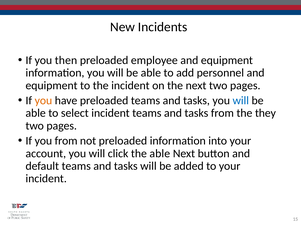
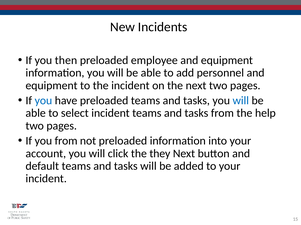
you at (43, 101) colour: orange -> blue
they: they -> help
the able: able -> they
